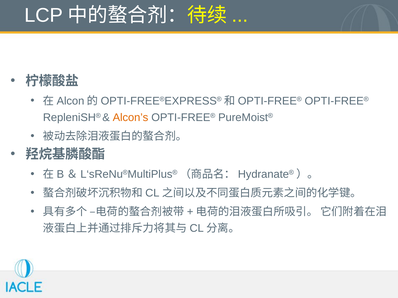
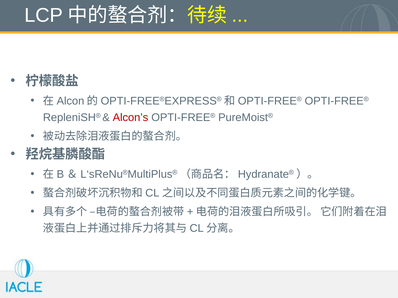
Alcon’s colour: orange -> red
